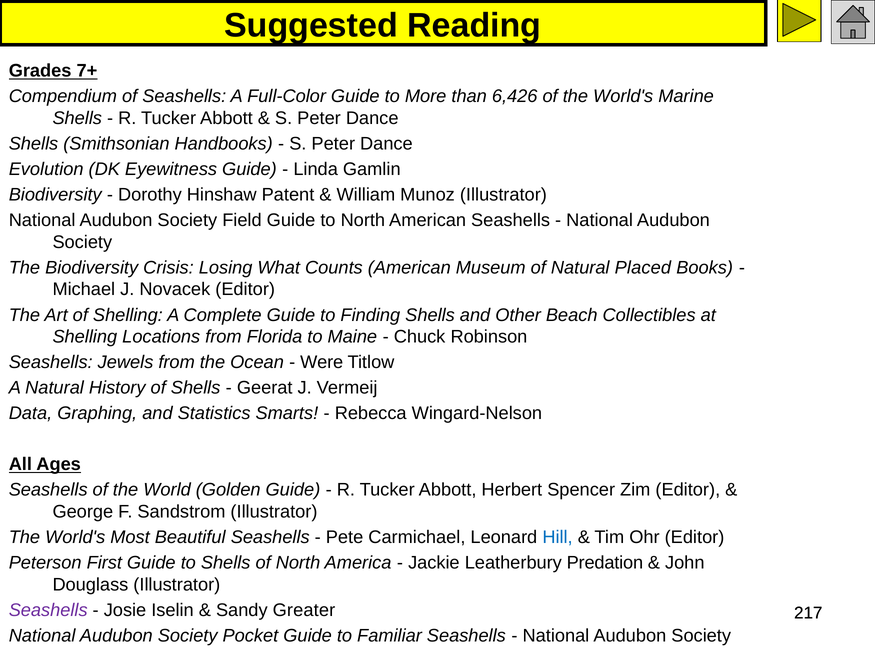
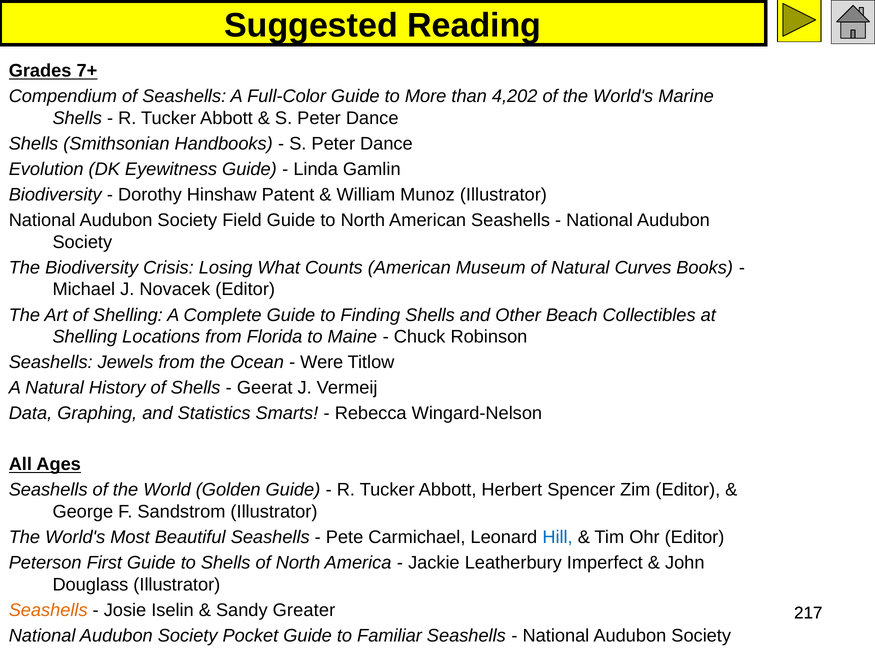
6,426: 6,426 -> 4,202
Placed: Placed -> Curves
Predation: Predation -> Imperfect
Seashells at (48, 610) colour: purple -> orange
